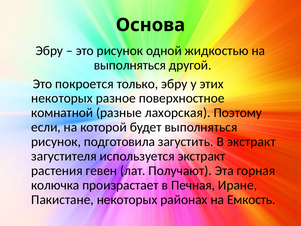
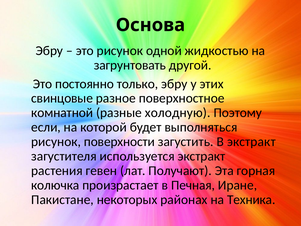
выполняться at (130, 65): выполняться -> загрунтовать
покроется: покроется -> постоянно
некоторых at (62, 98): некоторых -> свинцовые
лахорская: лахорская -> холодную
подготовила: подготовила -> поверхности
Емкость: Емкость -> Техника
